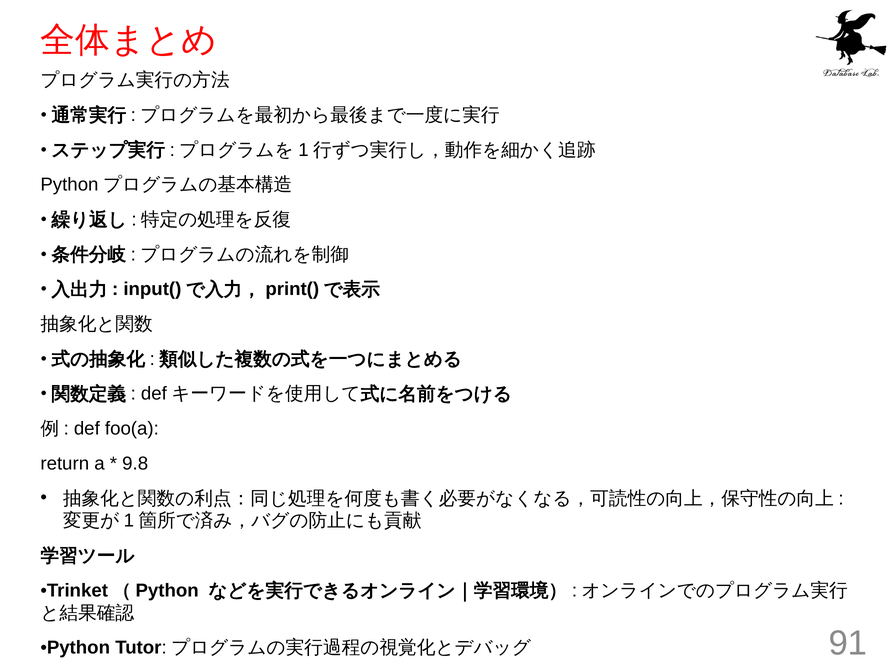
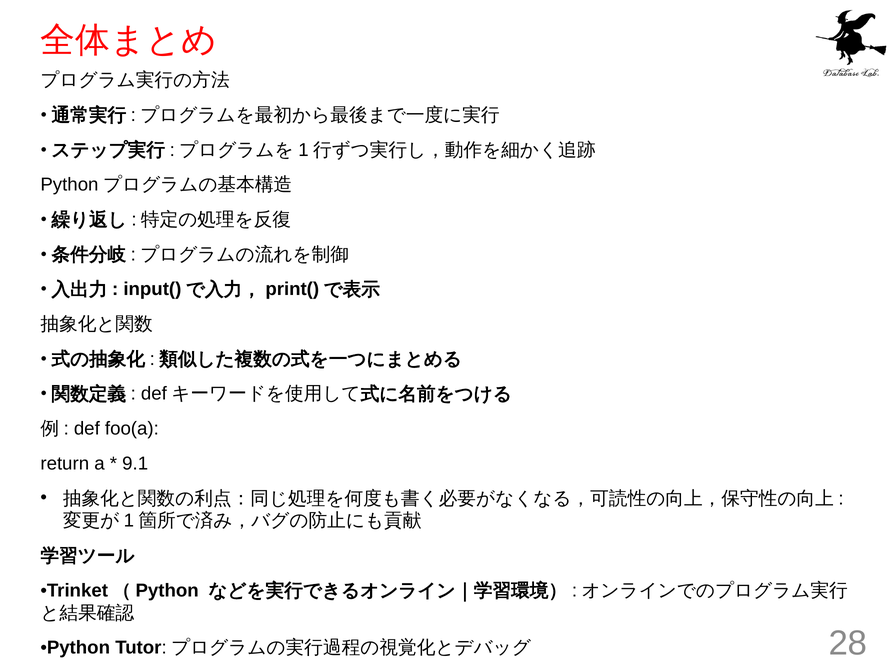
9.8: 9.8 -> 9.1
91: 91 -> 28
